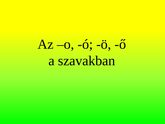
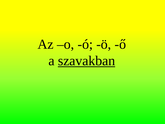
szavakban underline: none -> present
